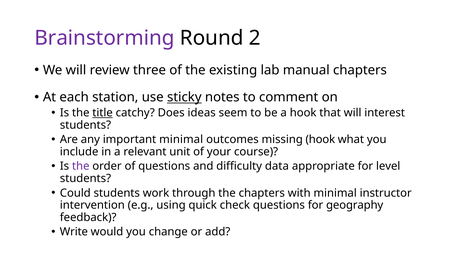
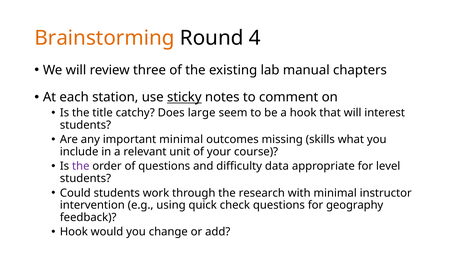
Brainstorming colour: purple -> orange
2: 2 -> 4
title underline: present -> none
ideas: ideas -> large
missing hook: hook -> skills
the chapters: chapters -> research
Write at (74, 232): Write -> Hook
